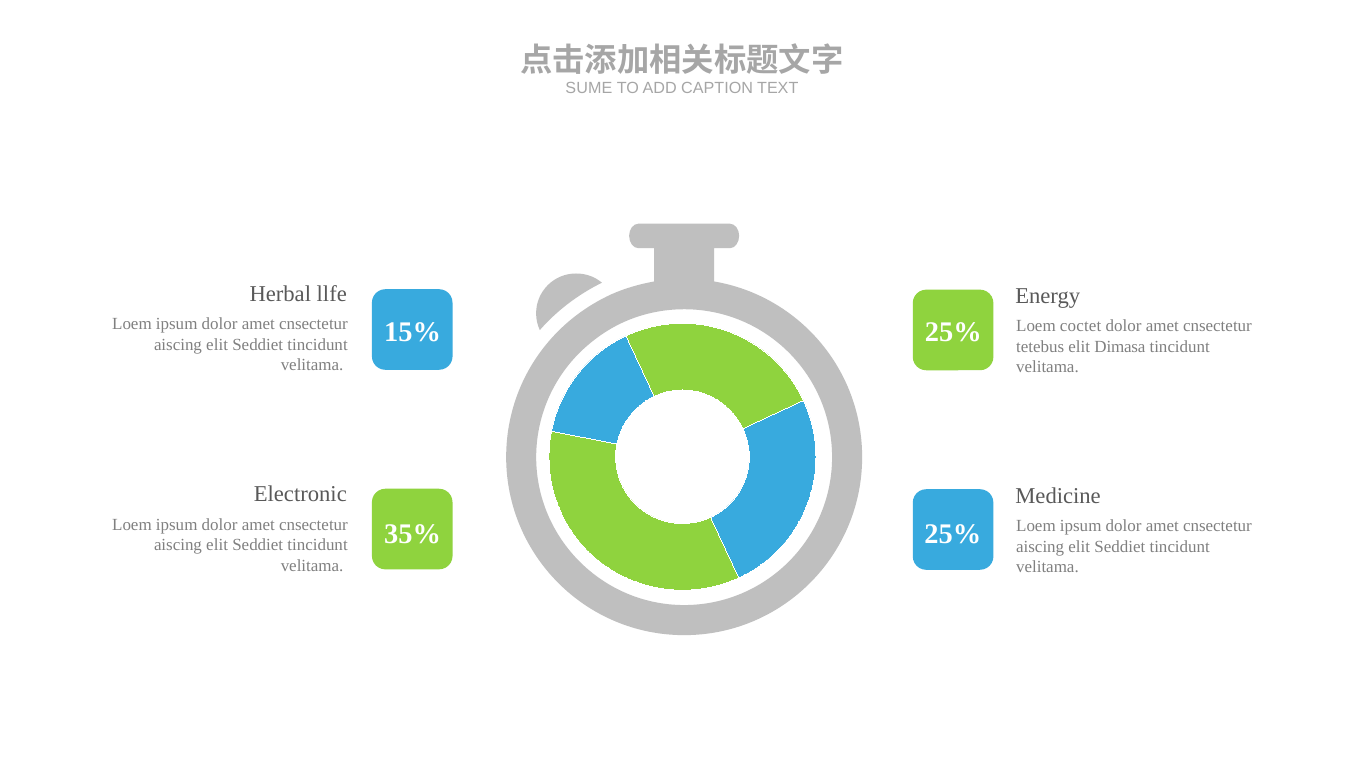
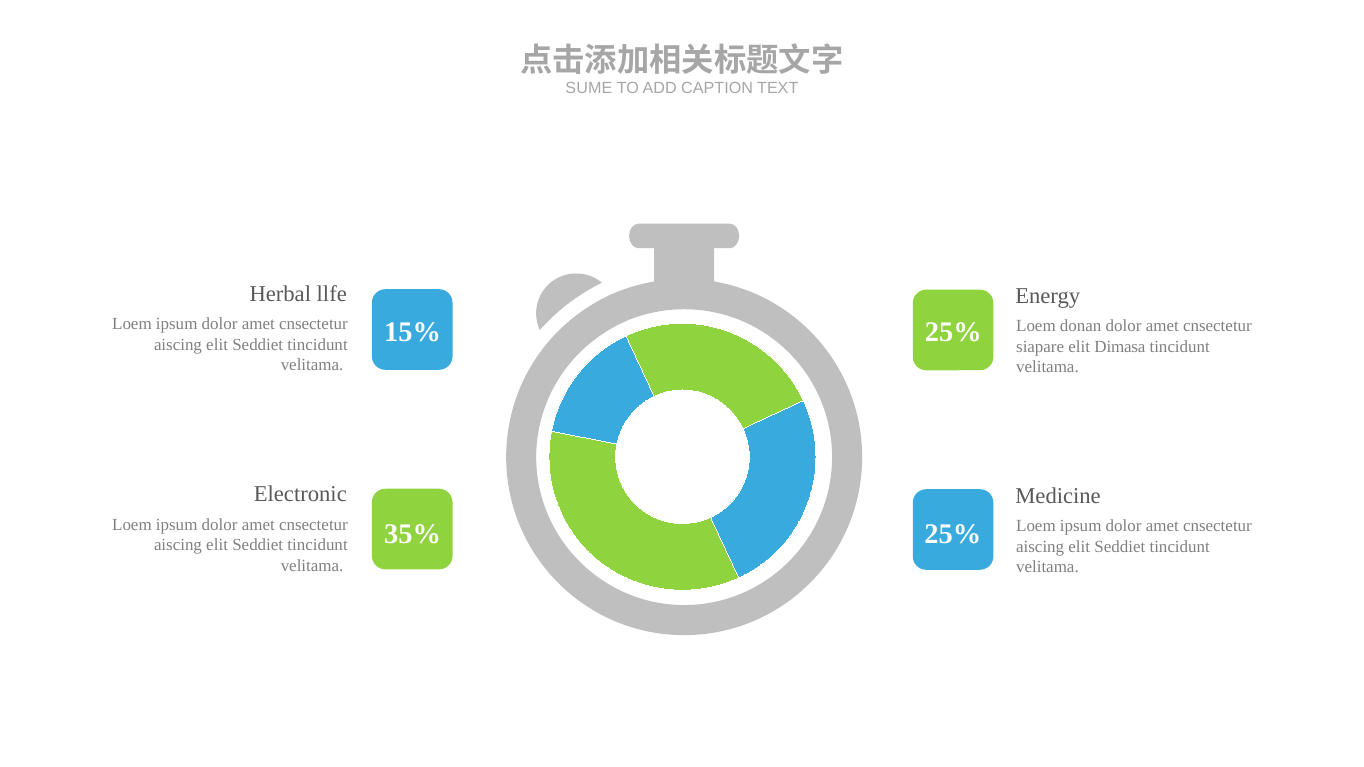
coctet: coctet -> donan
tetebus: tetebus -> siapare
